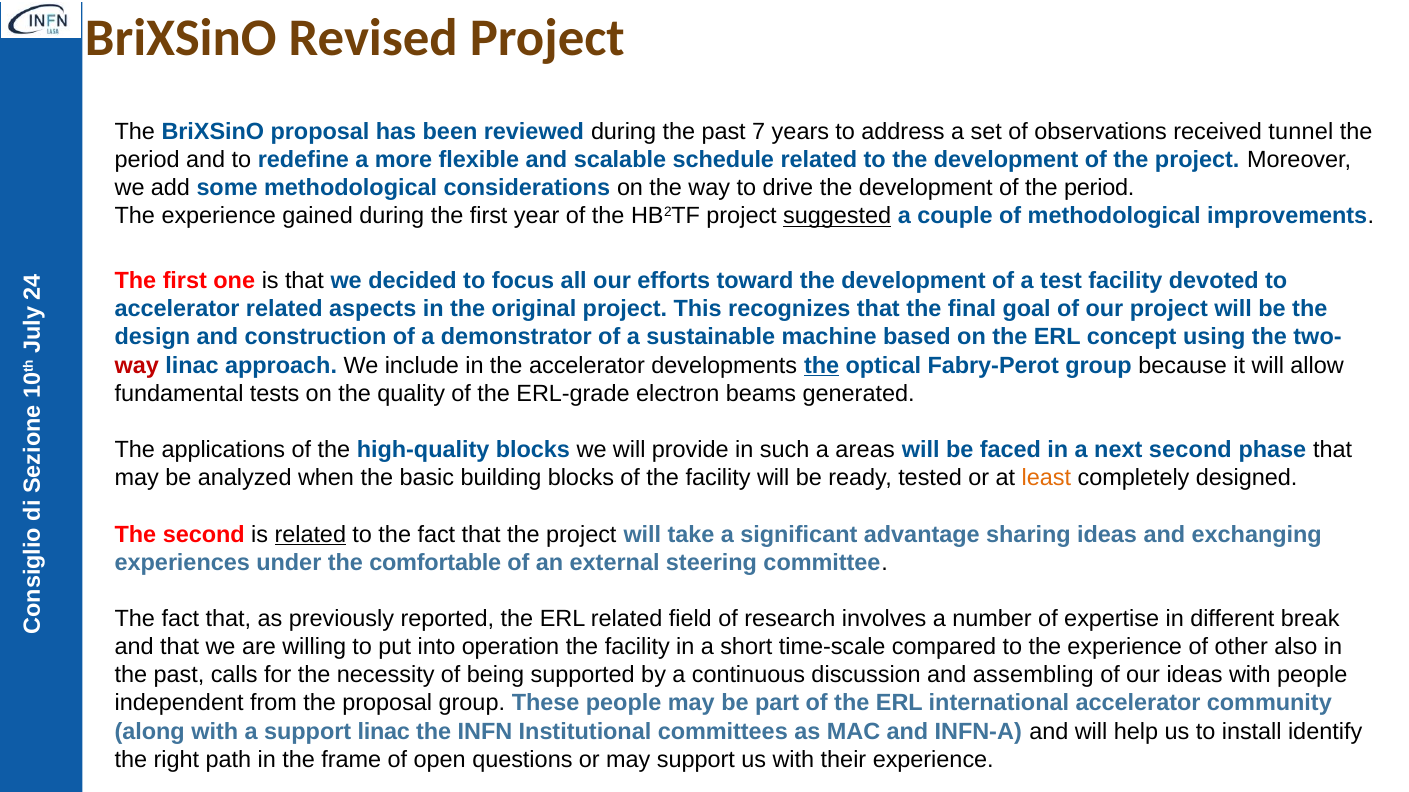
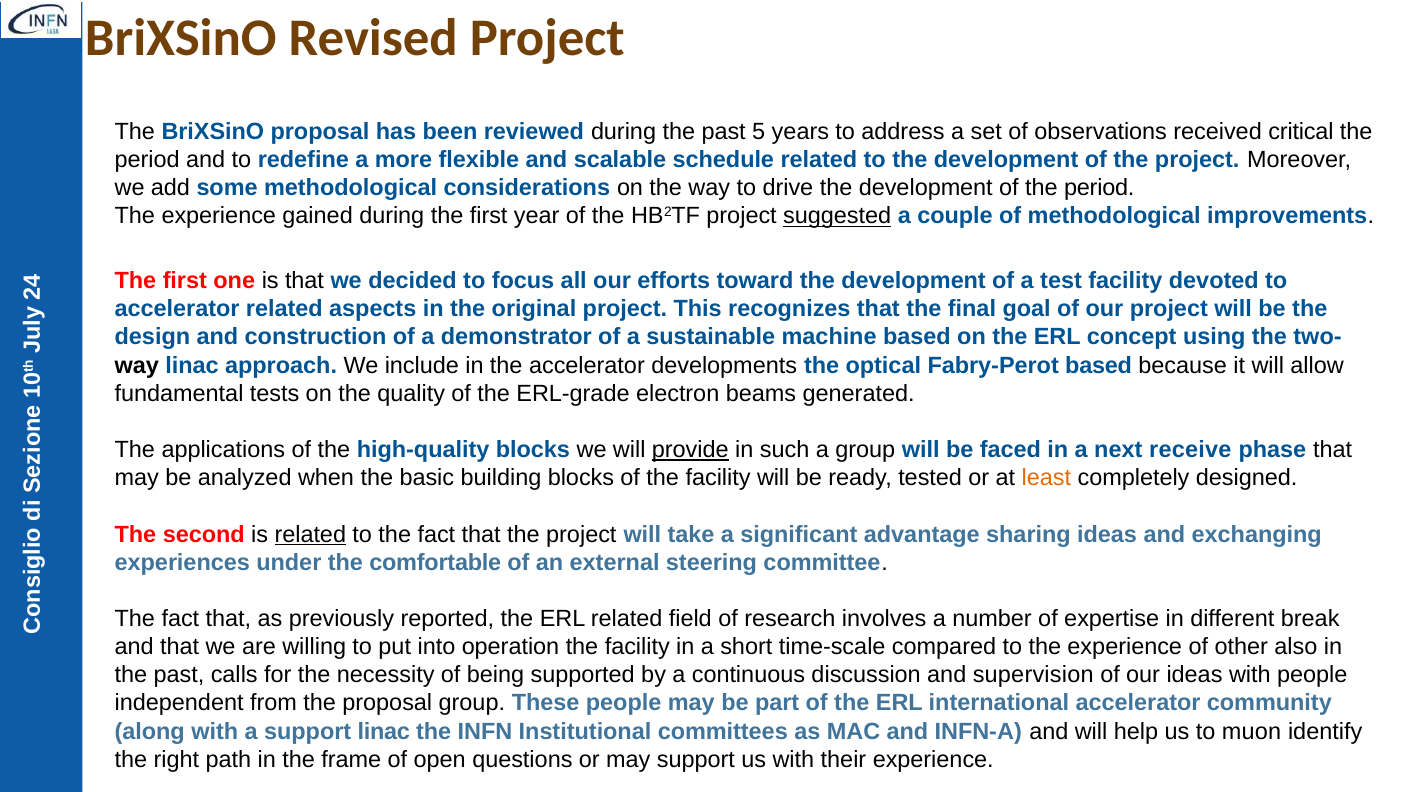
7: 7 -> 5
tunnel: tunnel -> critical
way at (137, 366) colour: red -> black
the at (822, 366) underline: present -> none
Fabry-Perot group: group -> based
provide underline: none -> present
a areas: areas -> group
next second: second -> receive
assembling: assembling -> supervision
install: install -> muon
